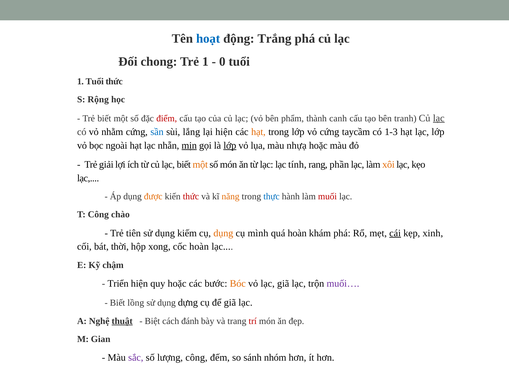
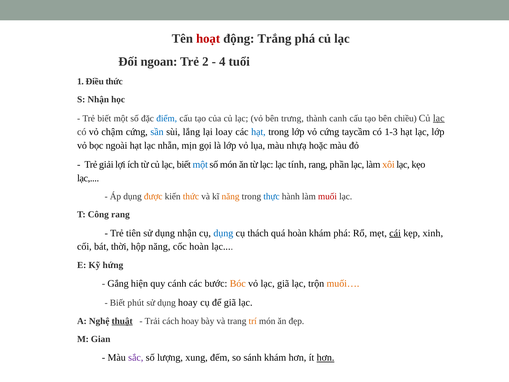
hoạt colour: blue -> red
chong: chong -> ngoan
Trẻ 1: 1 -> 2
0: 0 -> 4
1 Tuổi: Tuổi -> Điều
S Rộng: Rộng -> Nhận
điểm colour: red -> blue
phẩm: phẩm -> trưng
tranh: tranh -> chiều
nhằm: nhằm -> chậm
lại hiện: hiện -> loay
hạt at (258, 132) colour: orange -> blue
mịn underline: present -> none
lớp at (230, 145) underline: present -> none
một at (200, 164) colour: orange -> blue
thức at (191, 196) colour: red -> orange
Công chào: chào -> rang
dụng kiếm: kiếm -> nhận
dụng at (223, 233) colour: orange -> blue
mình: mình -> thách
hộp xong: xong -> năng
chậm: chậm -> hứng
Triển: Triển -> Gắng
quy hoặc: hoặc -> cánh
muối… colour: purple -> orange
lồng: lồng -> phút
dụng dựng: dựng -> hoay
Biệt: Biệt -> Trải
cách đánh: đánh -> hoay
trí colour: red -> orange
lượng công: công -> xung
sánh nhóm: nhóm -> khám
hơn at (326, 357) underline: none -> present
